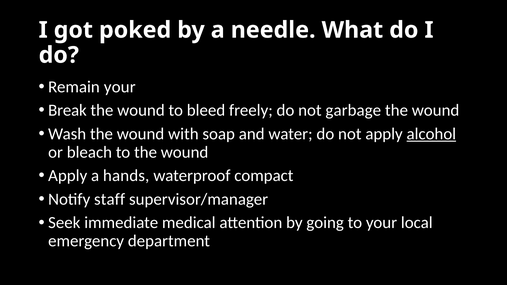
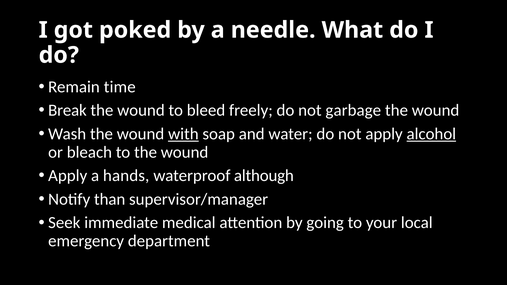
Remain your: your -> time
with underline: none -> present
compact: compact -> although
staff: staff -> than
